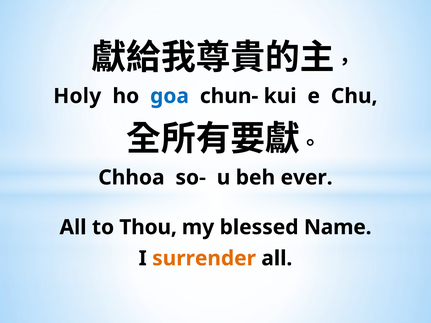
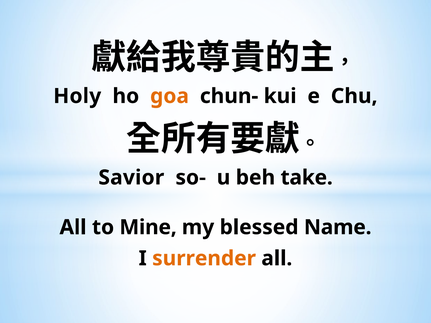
goa colour: blue -> orange
Chhoa: Chhoa -> Savior
ever: ever -> take
Thou: Thou -> Mine
